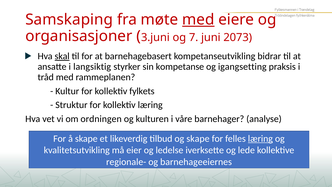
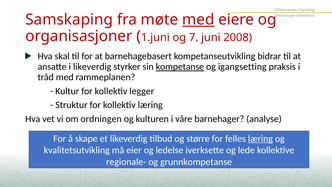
3.juni: 3.juni -> 1.juni
2073: 2073 -> 2008
skal underline: present -> none
i langsiktig: langsiktig -> likeverdig
kompetanse underline: none -> present
fylkets: fylkets -> legger
og skape: skape -> større
barnehageeiernes: barnehageeiernes -> grunnkompetanse
